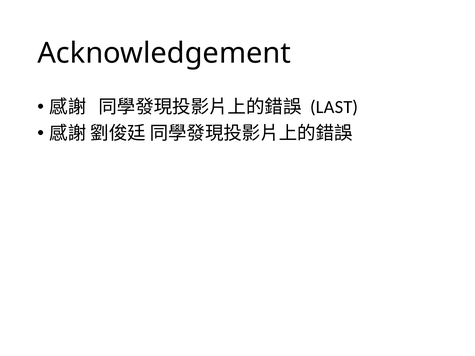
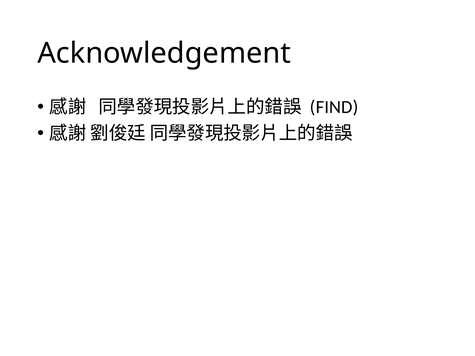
LAST: LAST -> FIND
